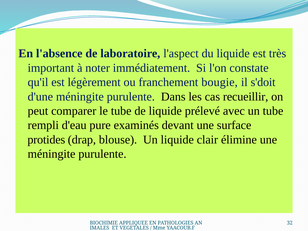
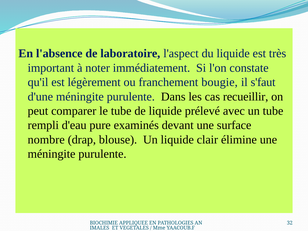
s'doit: s'doit -> s'faut
protides: protides -> nombre
